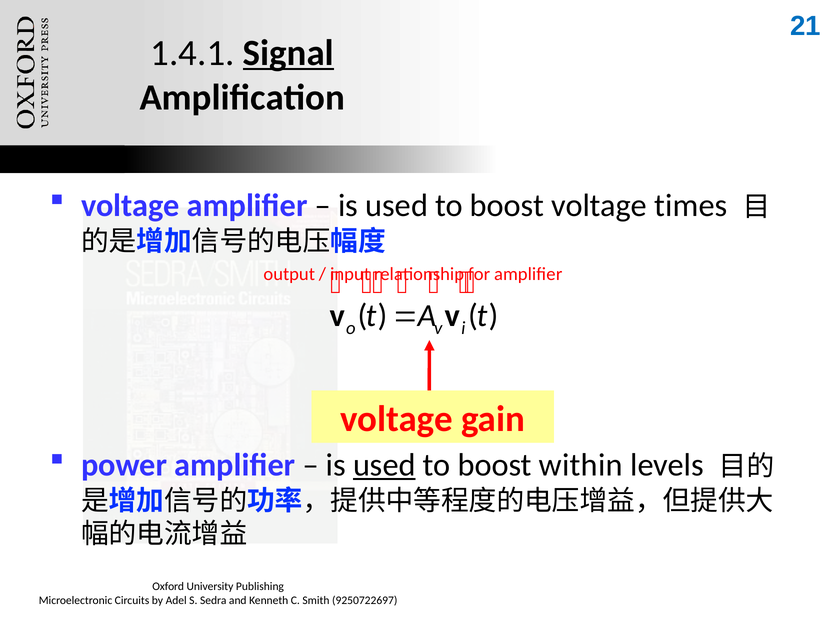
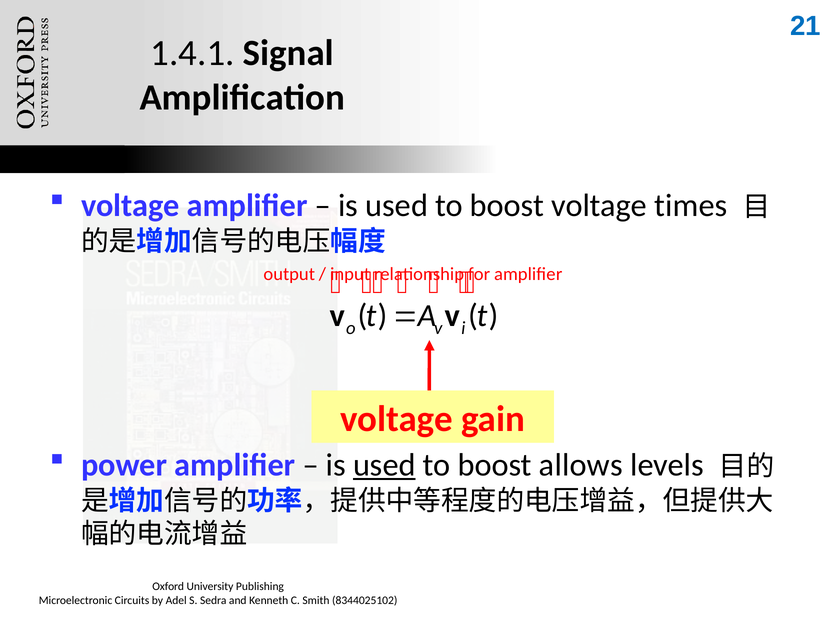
Signal underline: present -> none
within: within -> allows
9250722697: 9250722697 -> 8344025102
